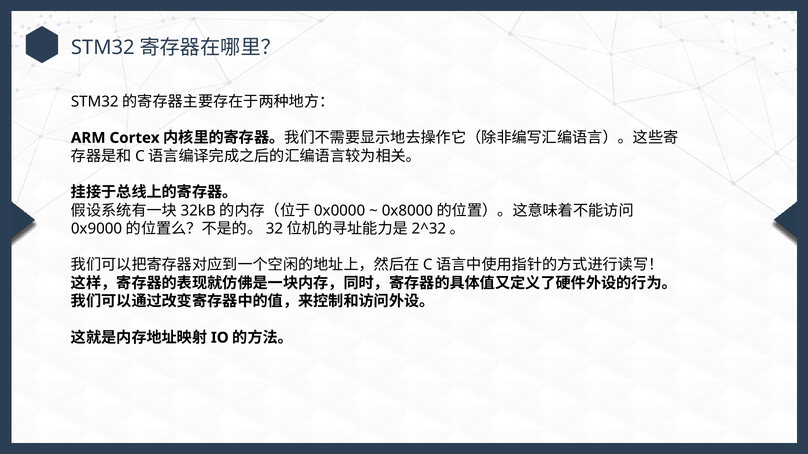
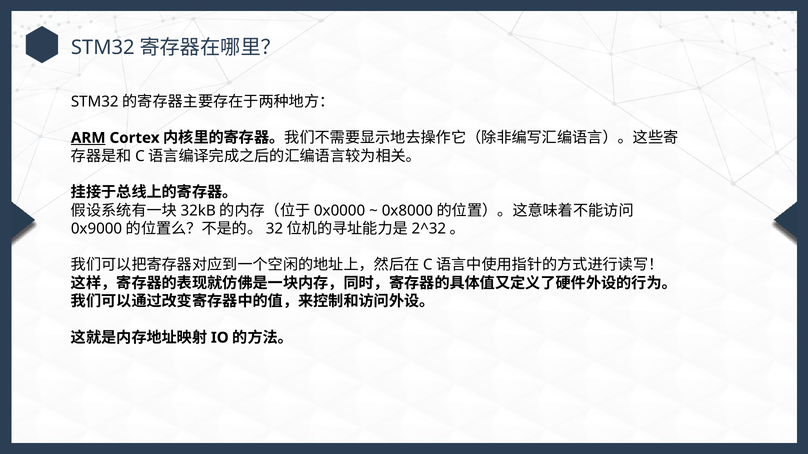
ARM underline: none -> present
